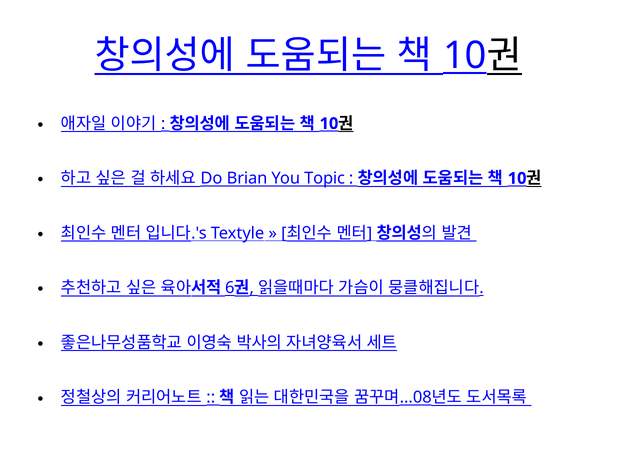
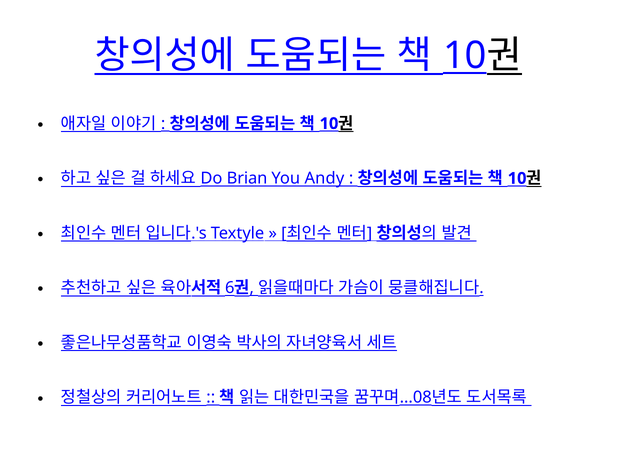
Topic: Topic -> Andy
